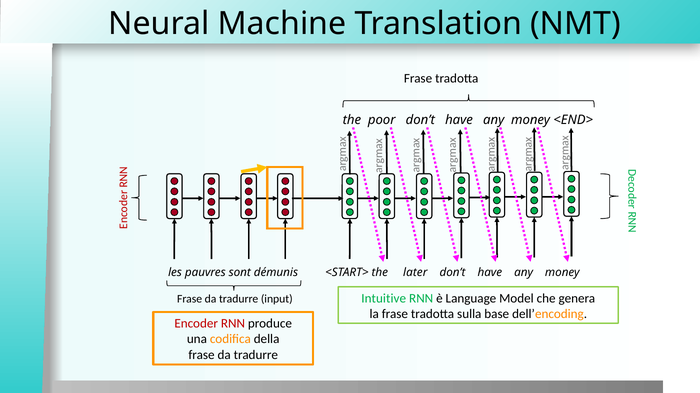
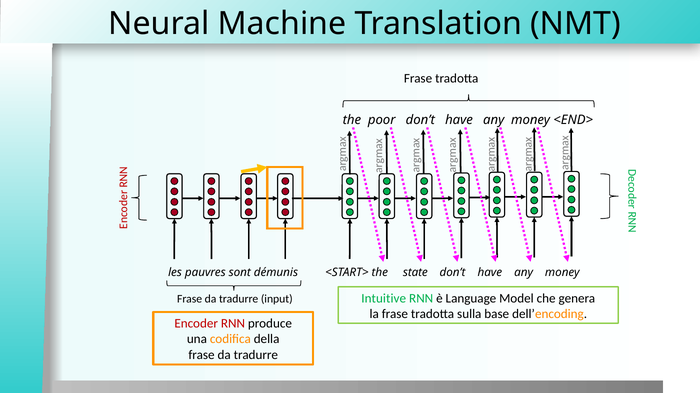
later: later -> state
